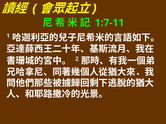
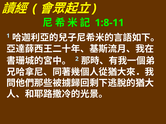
1:7-11: 1:7-11 -> 1:8-11
